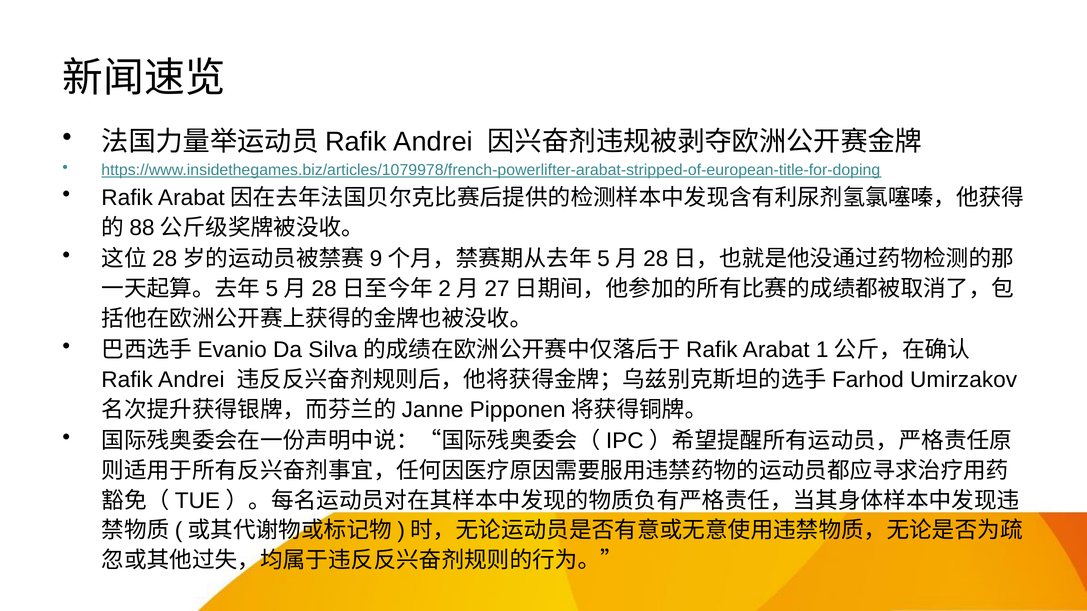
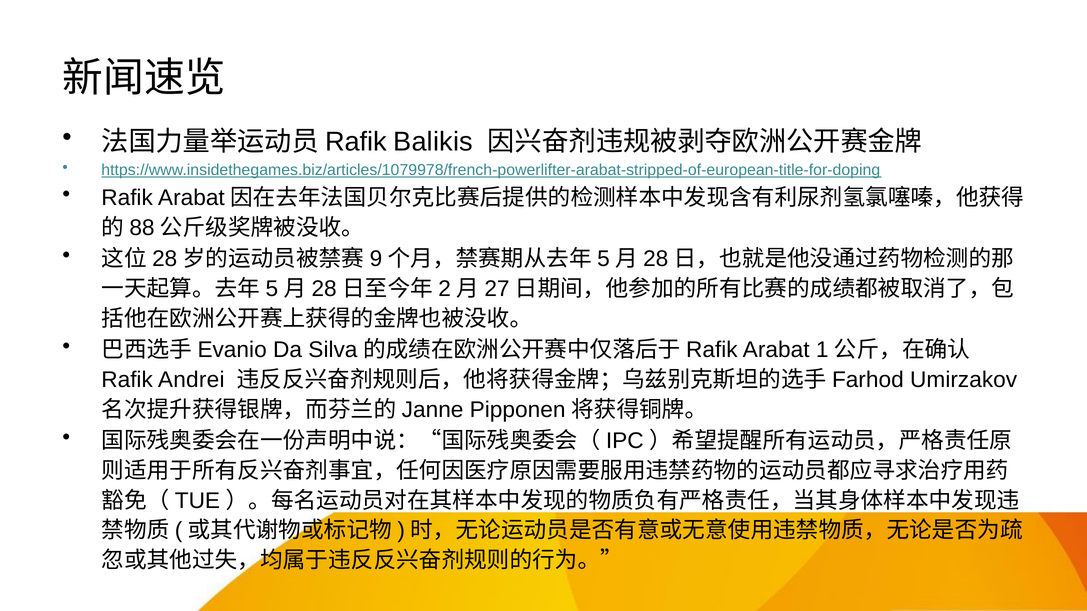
Andrei at (433, 142): Andrei -> Balikis
